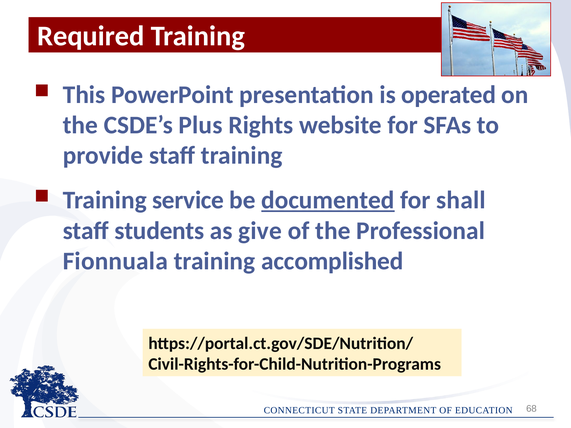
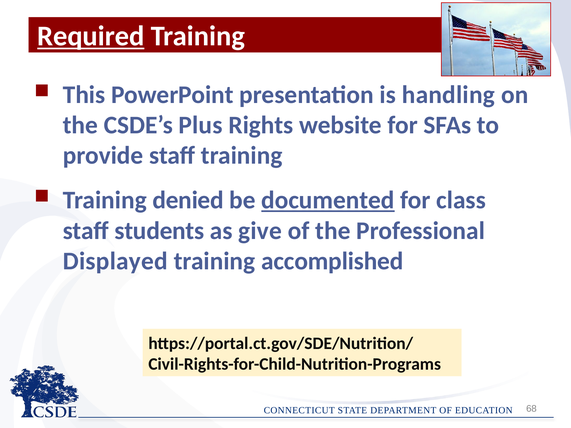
Required underline: none -> present
operated: operated -> handling
service: service -> denied
shall: shall -> class
Fionnuala: Fionnuala -> Displayed
